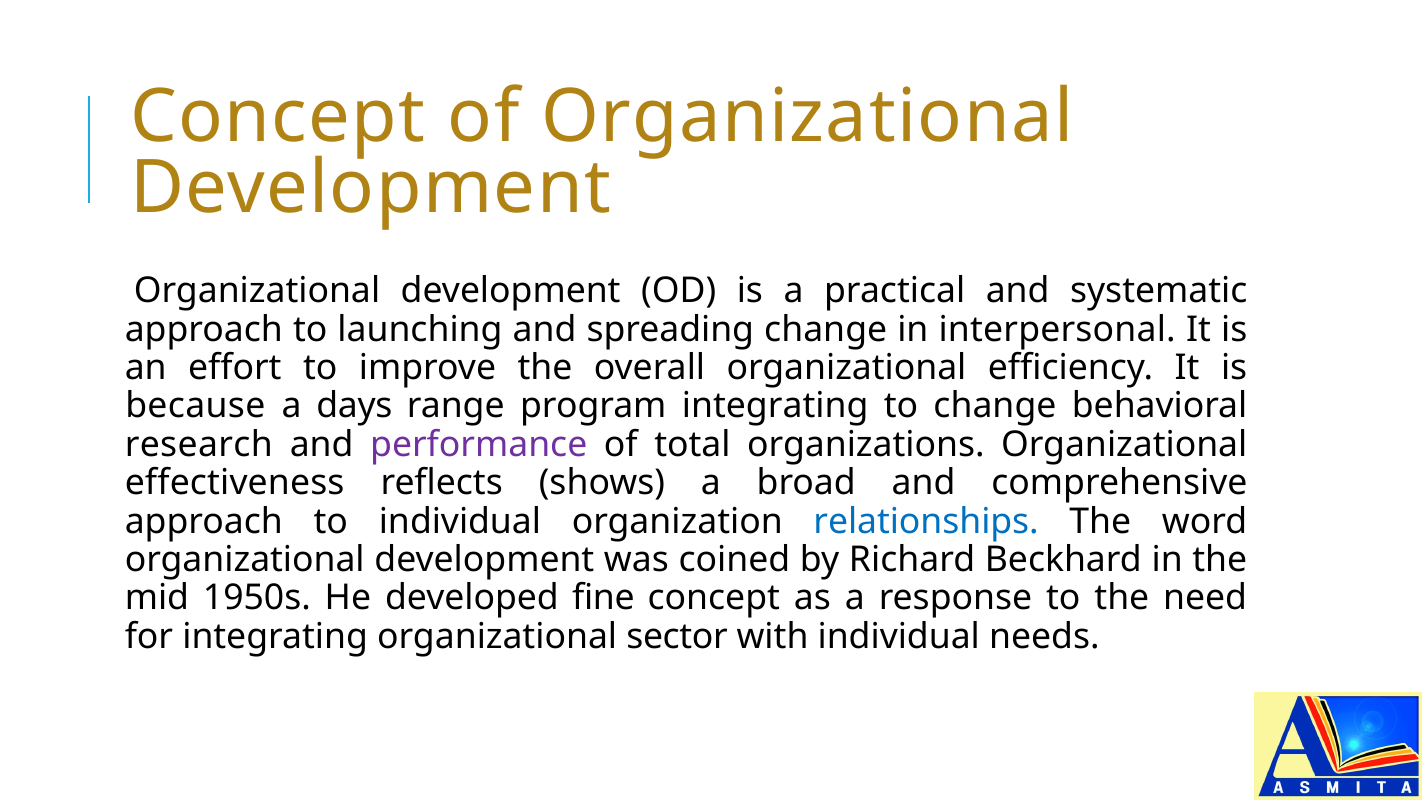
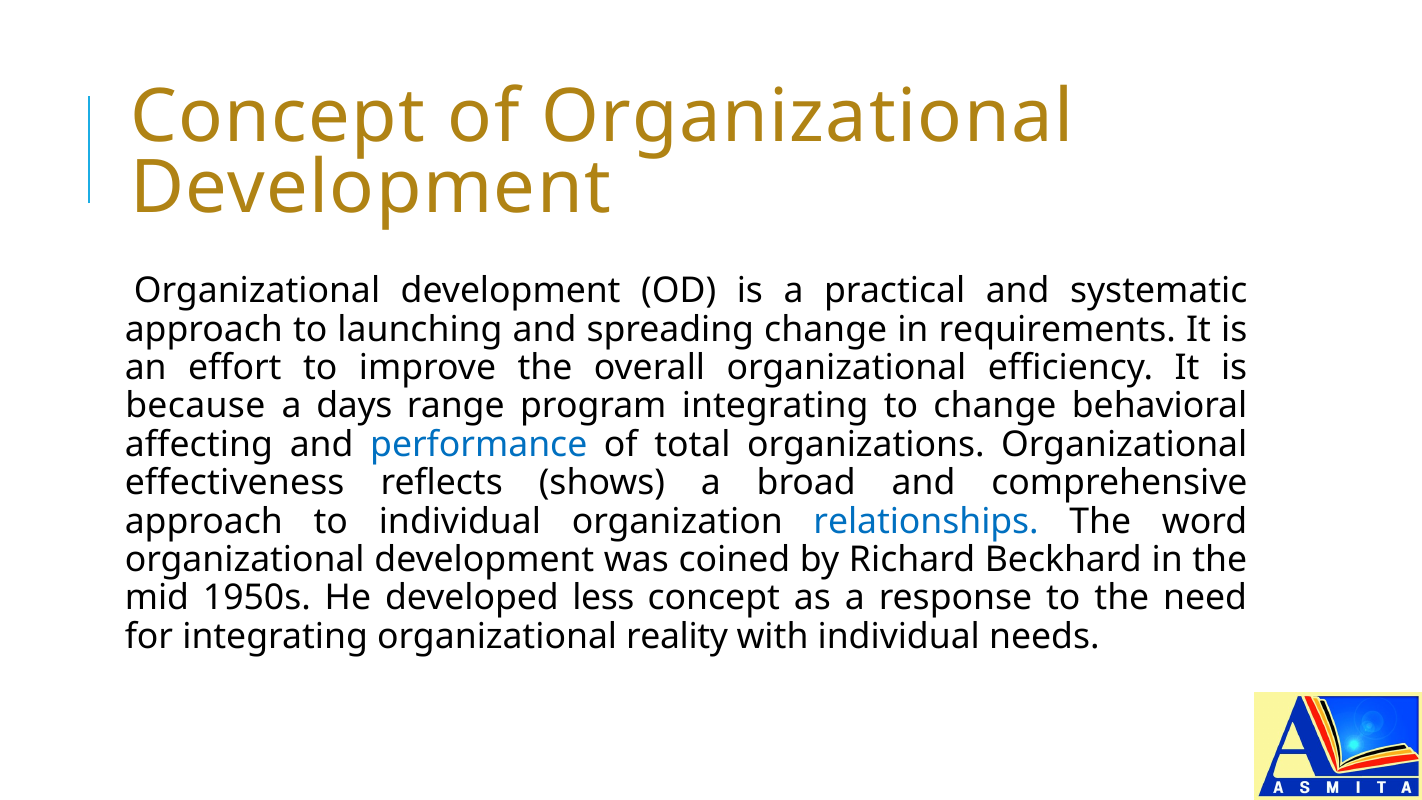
interpersonal: interpersonal -> requirements
research: research -> affecting
performance colour: purple -> blue
fine: fine -> less
sector: sector -> reality
